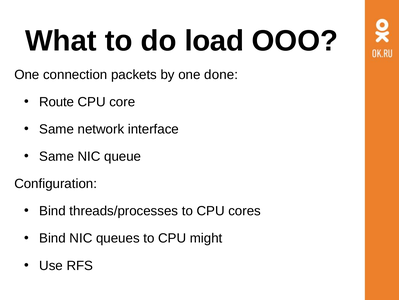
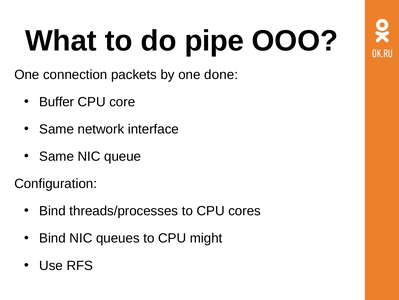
load: load -> pipe
Route: Route -> Buffer
